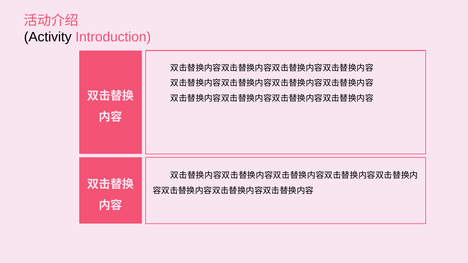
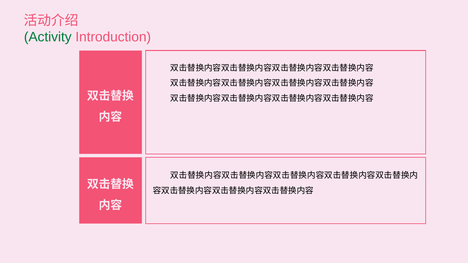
Activity colour: black -> green
